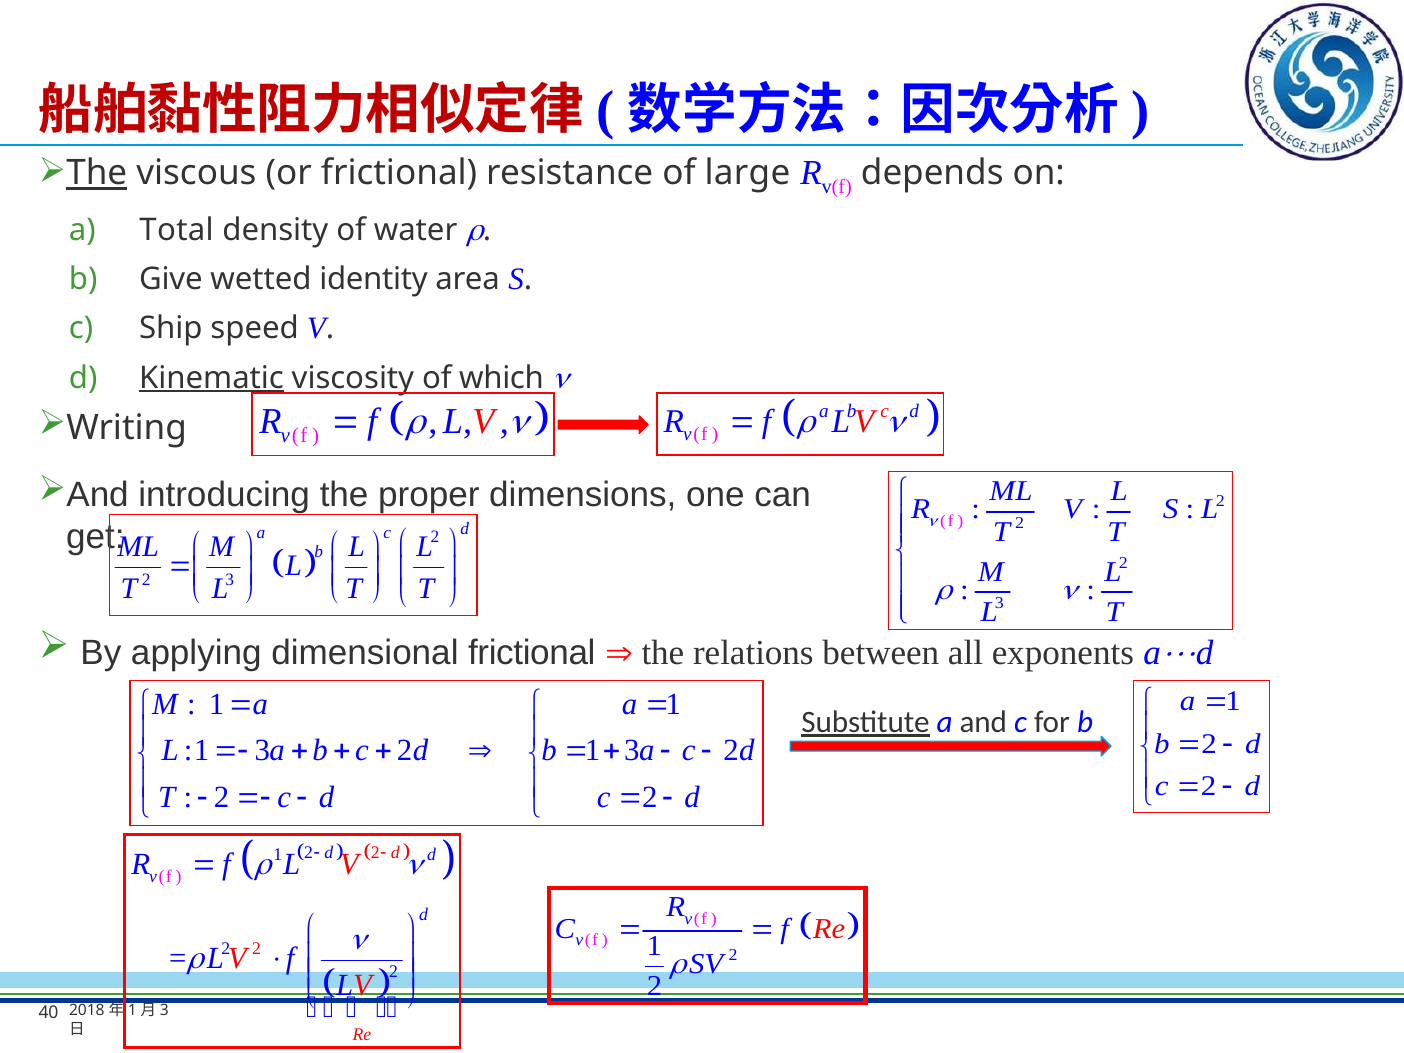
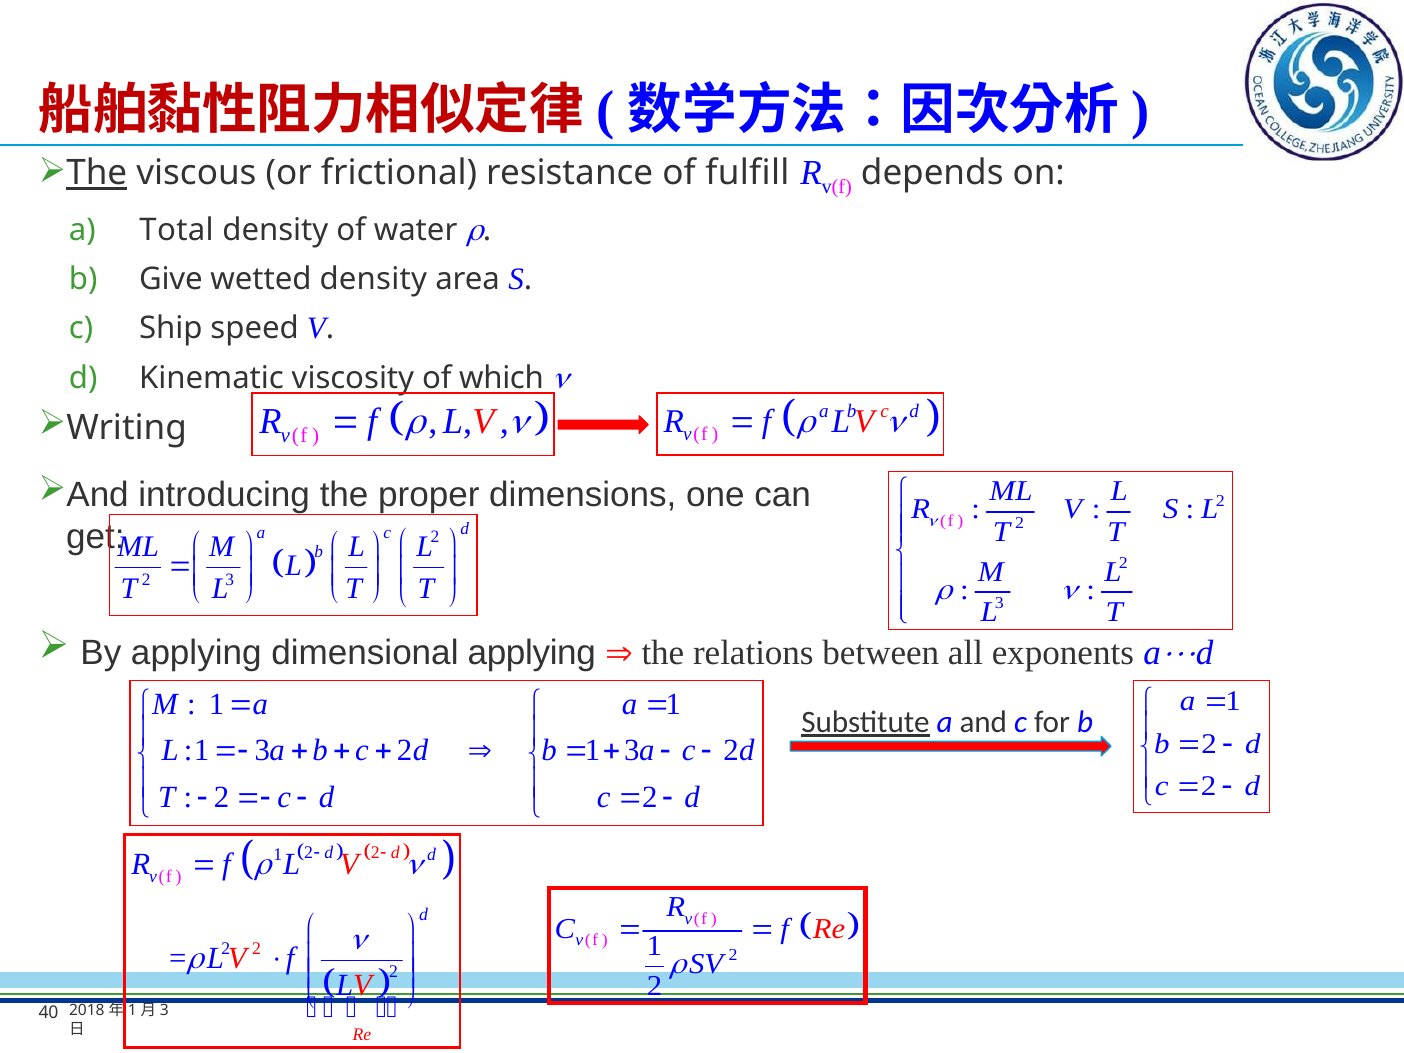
large: large -> fulfill
wetted identity: identity -> density
Kinematic underline: present -> none
dimensional frictional: frictional -> applying
